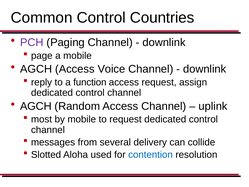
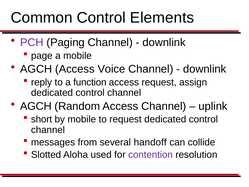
Countries: Countries -> Elements
most: most -> short
delivery: delivery -> handoff
contention colour: blue -> purple
